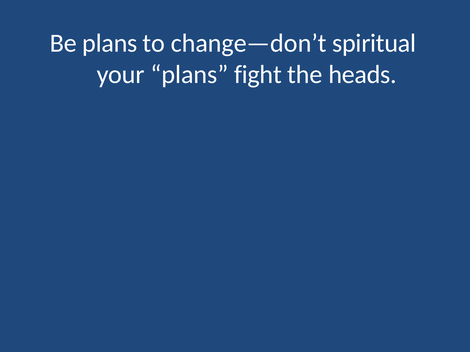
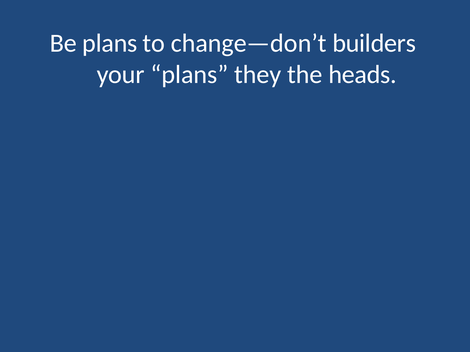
spiritual: spiritual -> builders
fight: fight -> they
